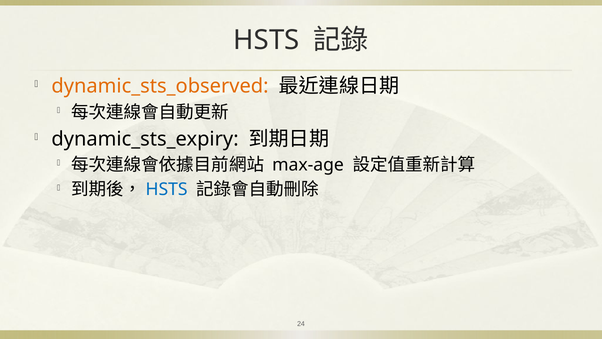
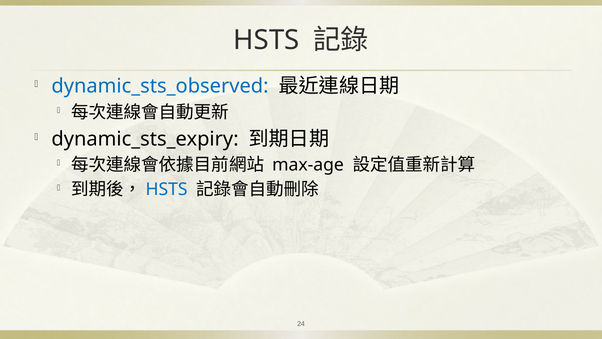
dynamic_sts_observed colour: orange -> blue
